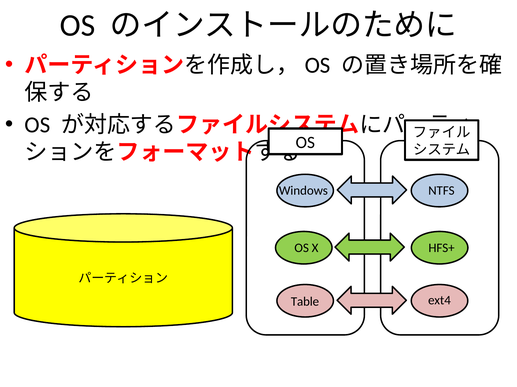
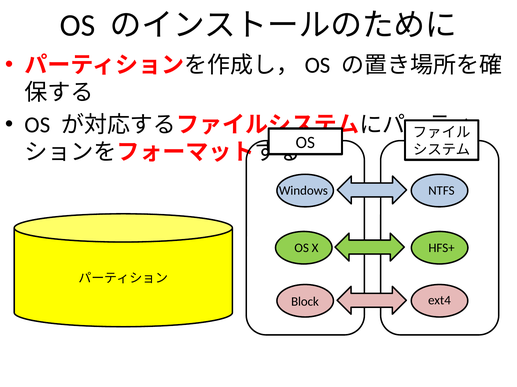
Table: Table -> Block
